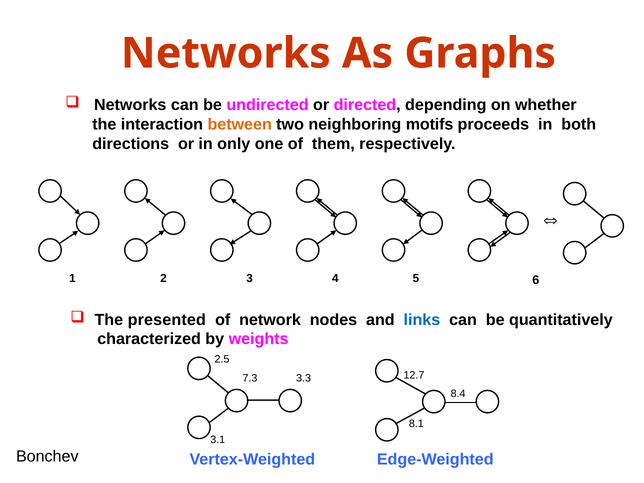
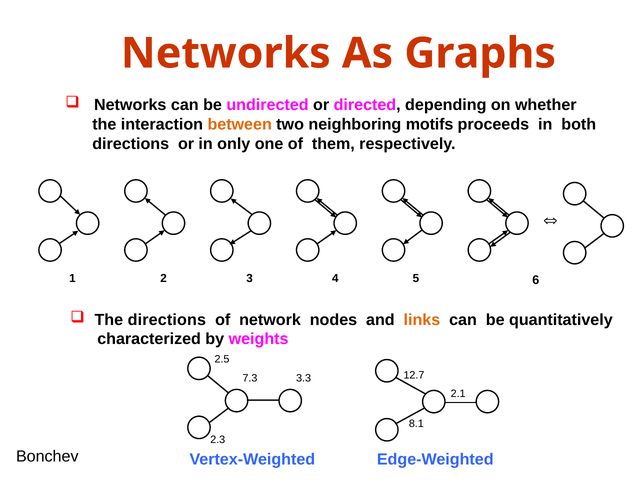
The presented: presented -> directions
links colour: blue -> orange
8.4: 8.4 -> 2.1
3.1: 3.1 -> 2.3
